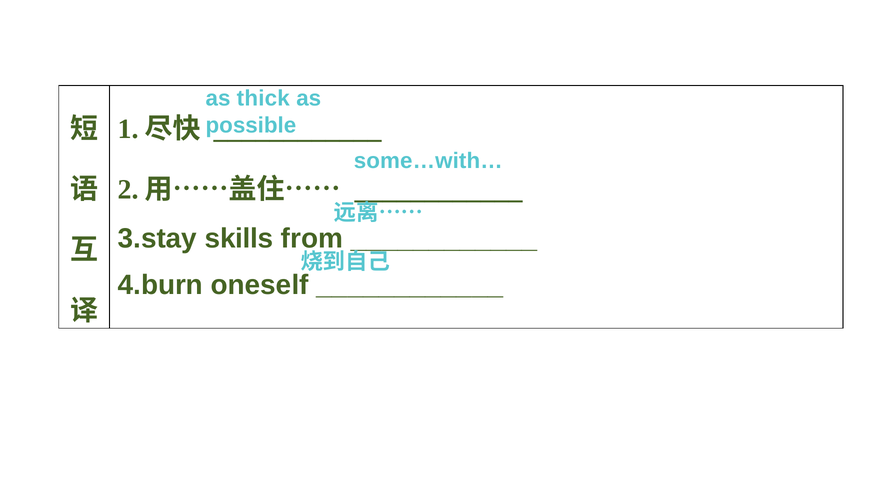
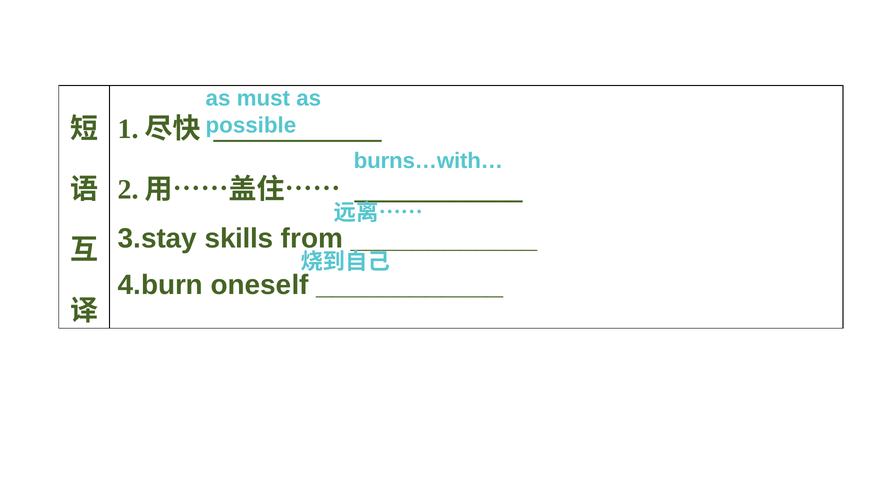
thick: thick -> must
some…with…: some…with… -> burns…with…
